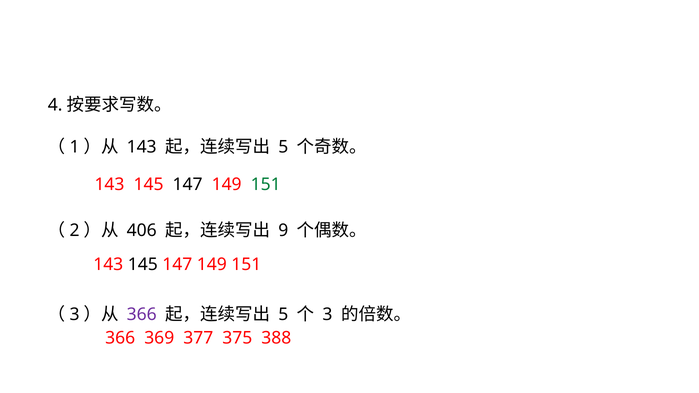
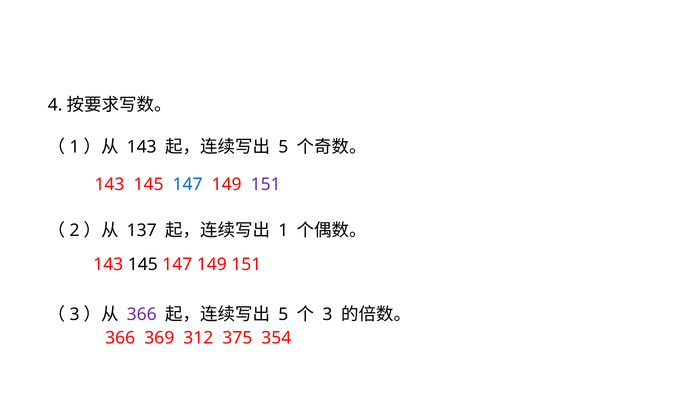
147 at (188, 184) colour: black -> blue
151 at (266, 184) colour: green -> purple
406: 406 -> 137
9 at (283, 231): 9 -> 1
377: 377 -> 312
388: 388 -> 354
